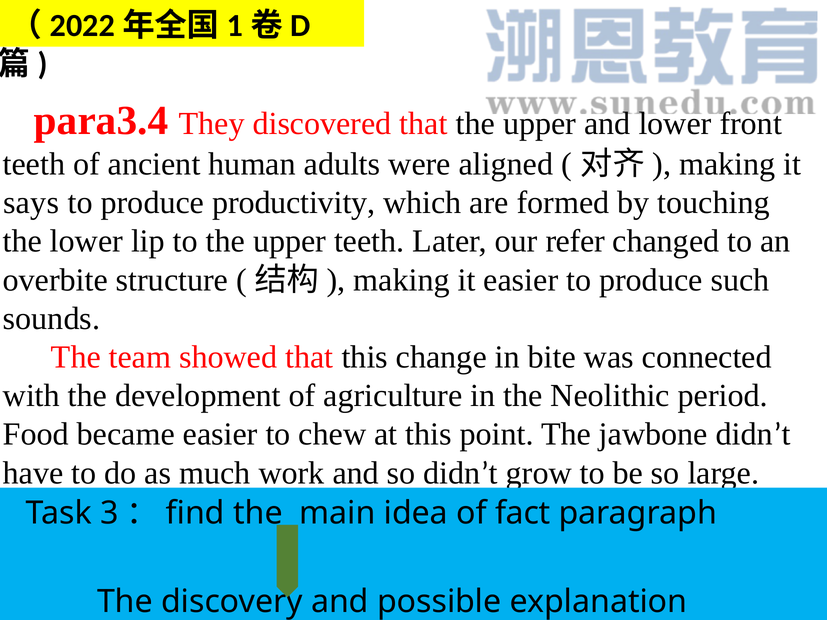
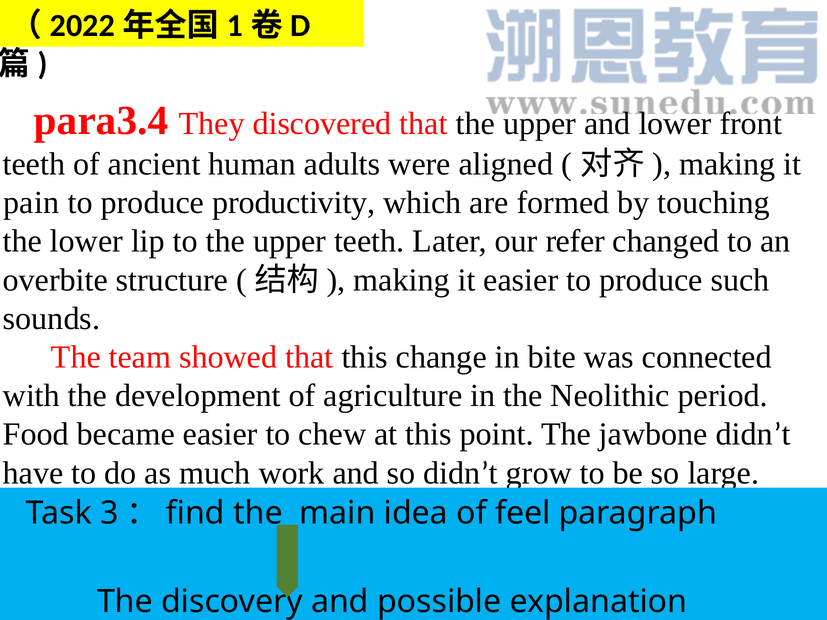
says: says -> pain
fact: fact -> feel
